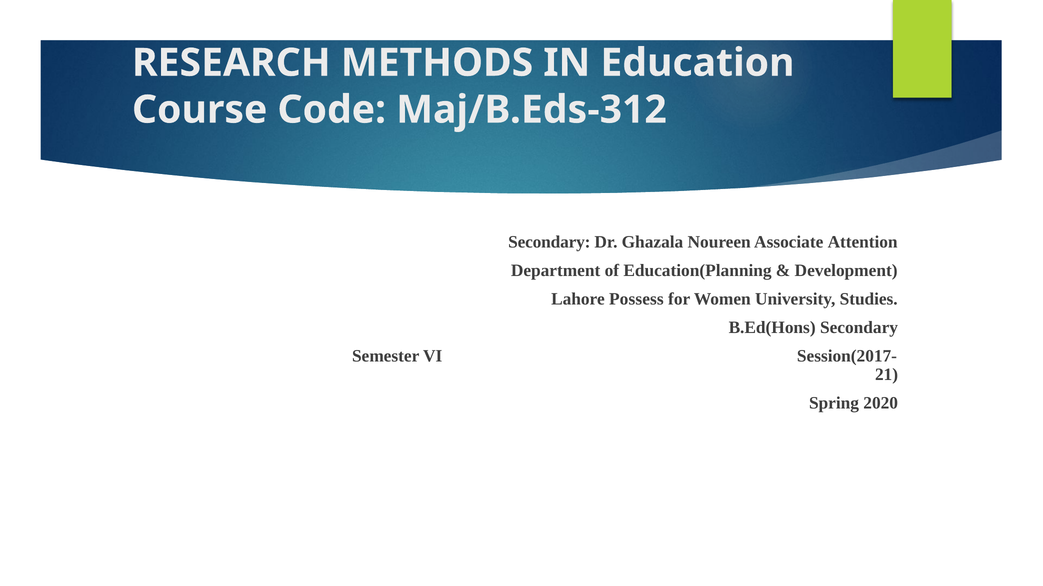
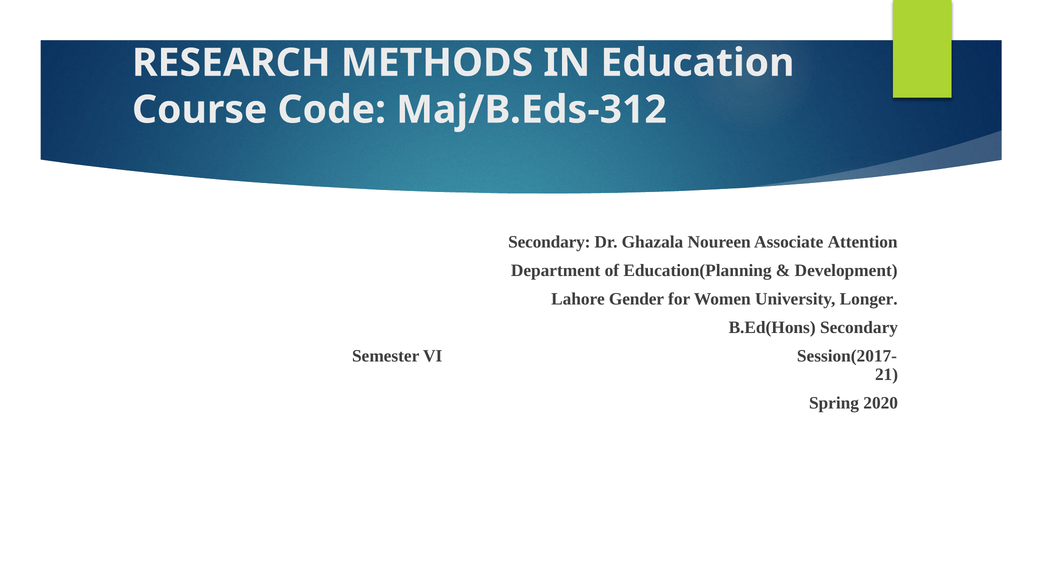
Possess: Possess -> Gender
Studies: Studies -> Longer
